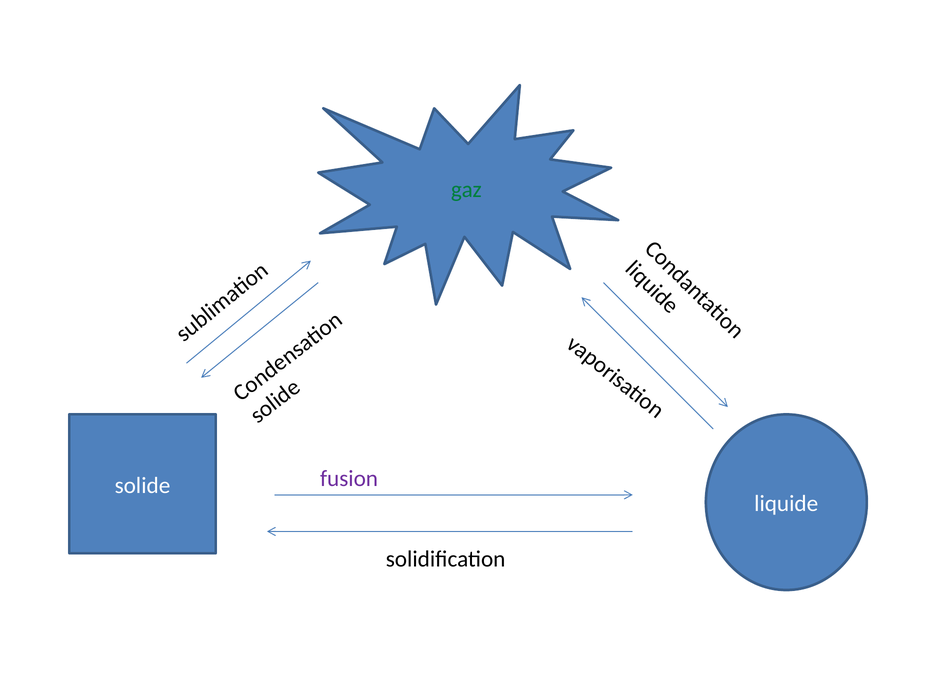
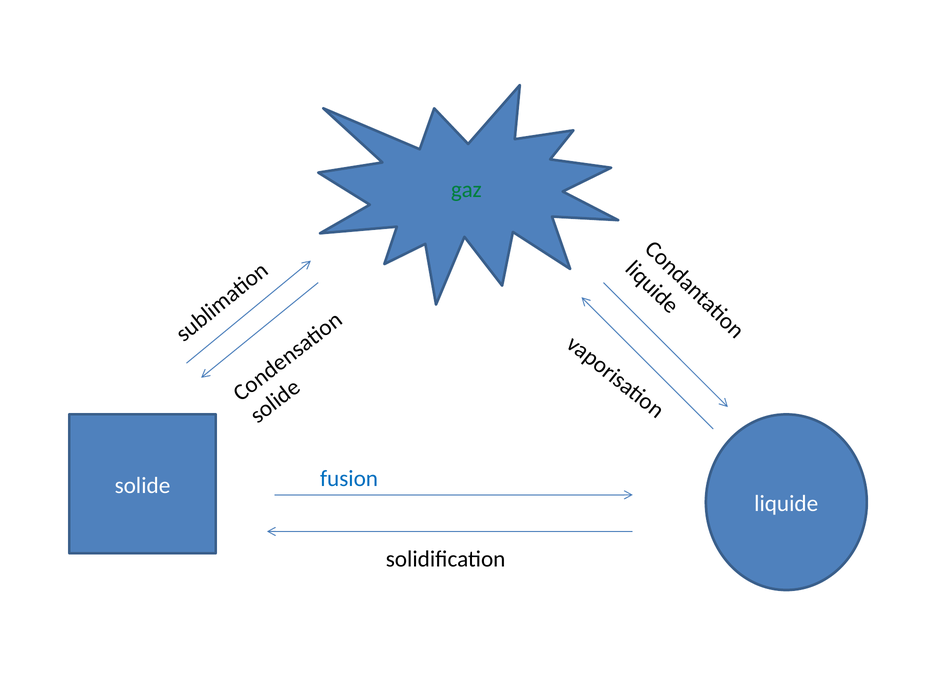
fusion colour: purple -> blue
